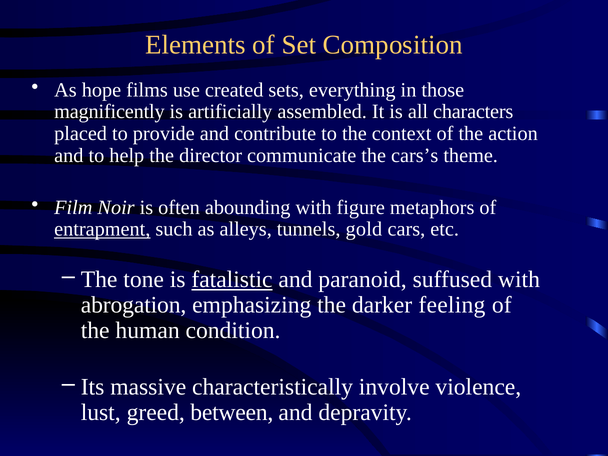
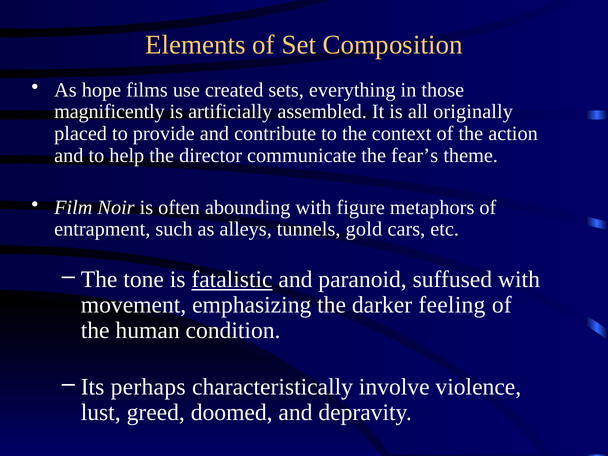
characters: characters -> originally
cars’s: cars’s -> fear’s
entrapment underline: present -> none
abrogation: abrogation -> movement
massive: massive -> perhaps
between: between -> doomed
